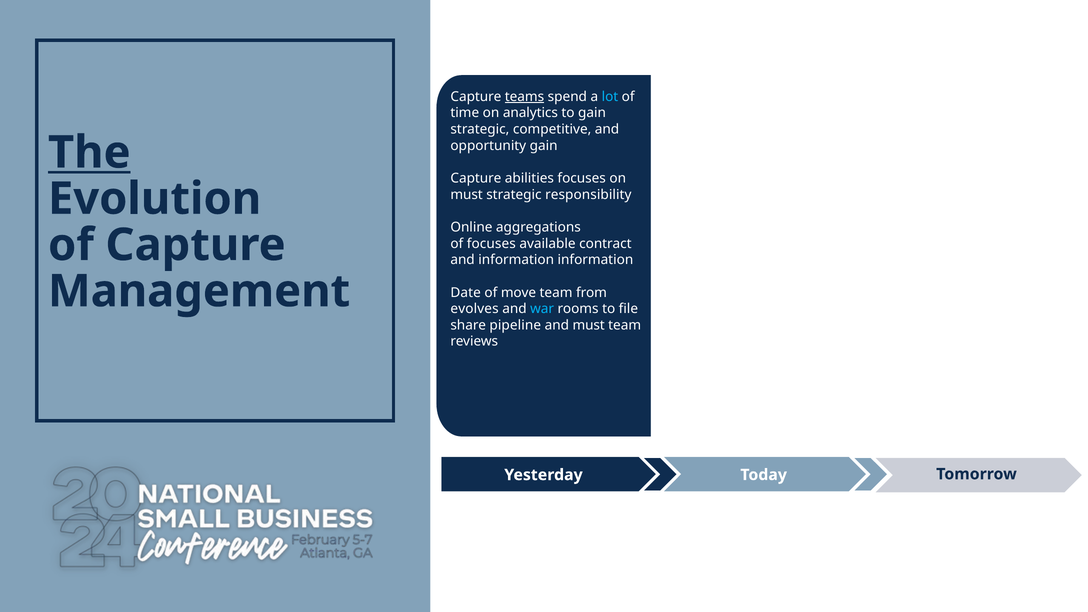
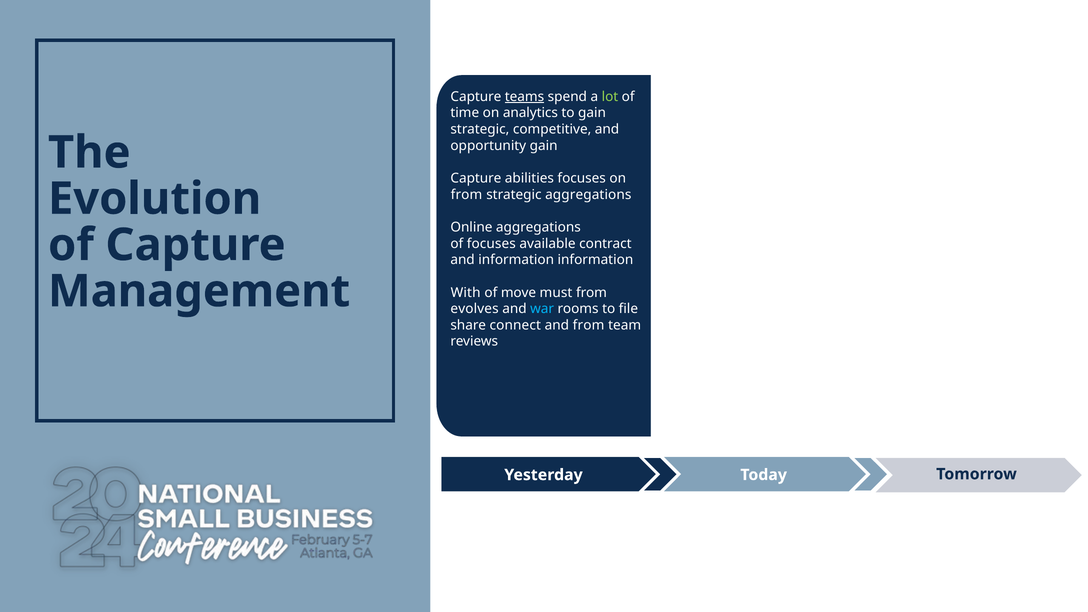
lot colour: light blue -> light green
The underline: present -> none
must at (467, 195): must -> from
strategic responsibility: responsibility -> aggregations
Date: Date -> With
move team: team -> must
pipeline: pipeline -> connect
and must: must -> from
